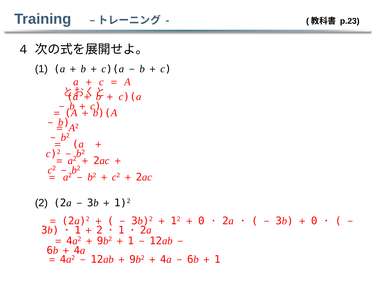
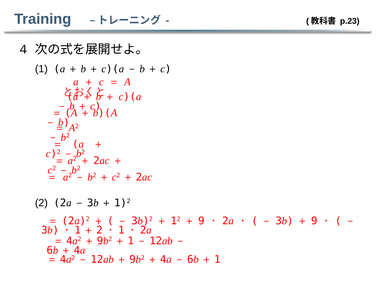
0 at (201, 221): 0 -> 9
0 at (314, 221): 0 -> 9
